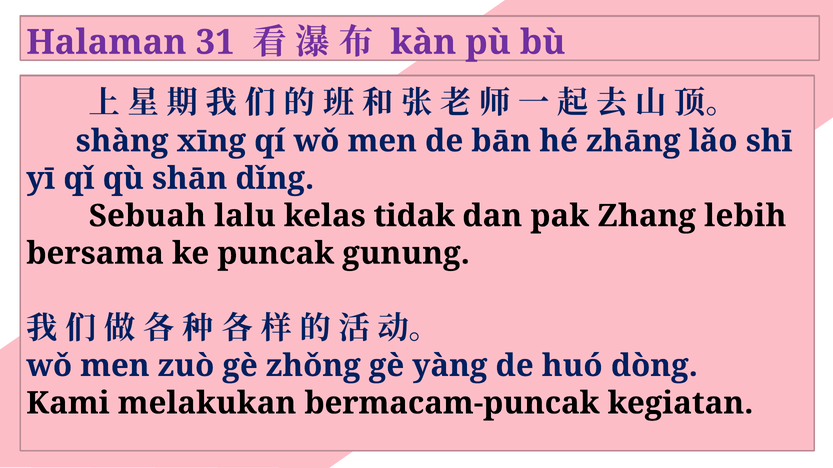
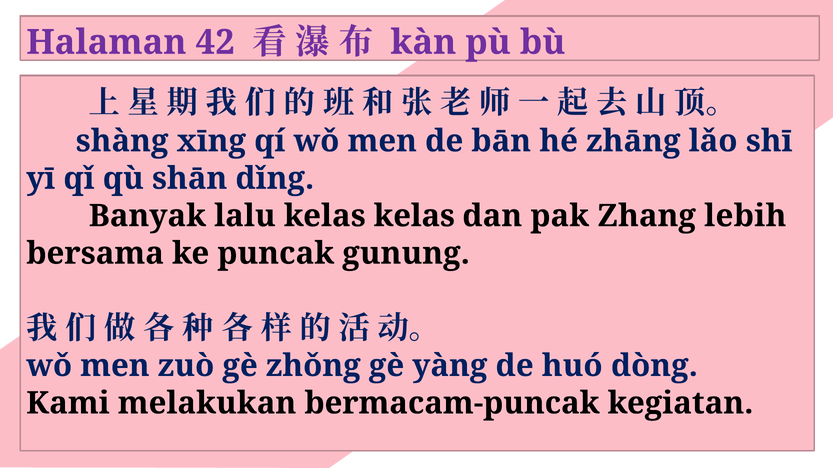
31: 31 -> 42
Sebuah: Sebuah -> Banyak
kelas tidak: tidak -> kelas
